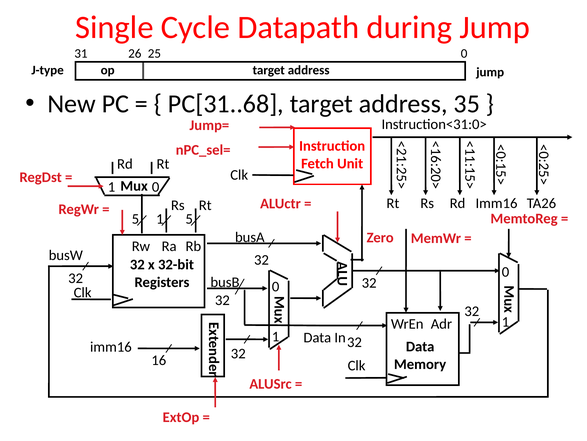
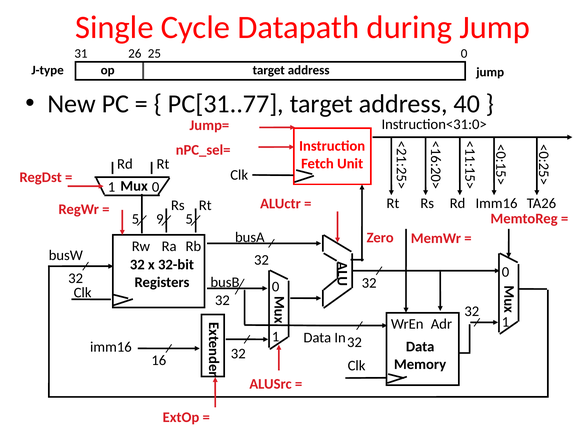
PC[31..68: PC[31..68 -> PC[31..77
35: 35 -> 40
5 1: 1 -> 9
